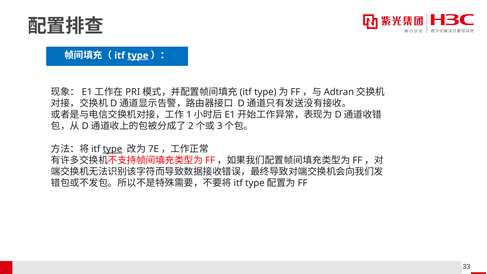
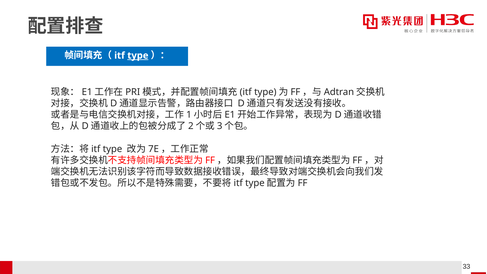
type at (112, 149) underline: present -> none
